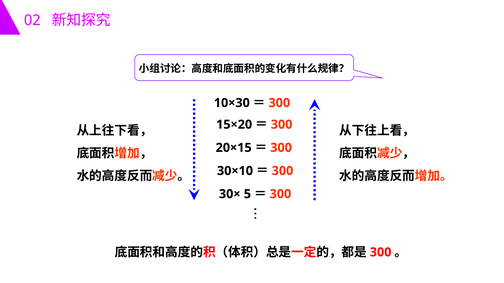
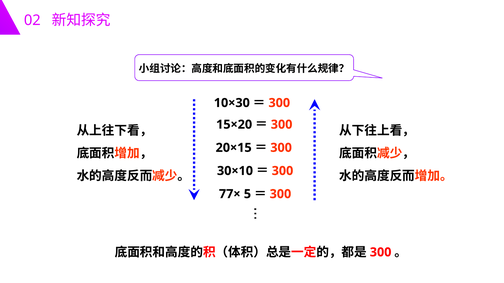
30×: 30× -> 77×
